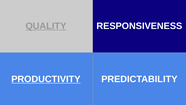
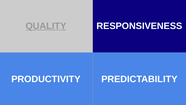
PRODUCTIVITY underline: present -> none
